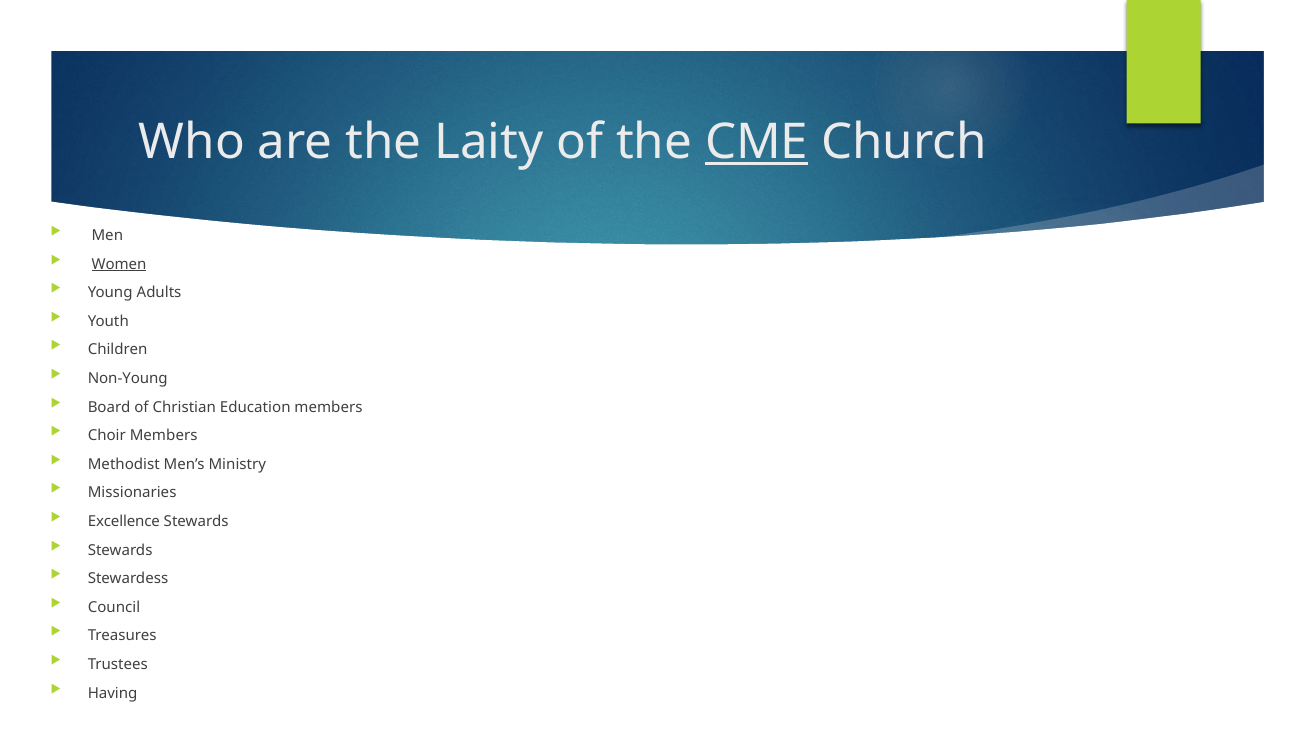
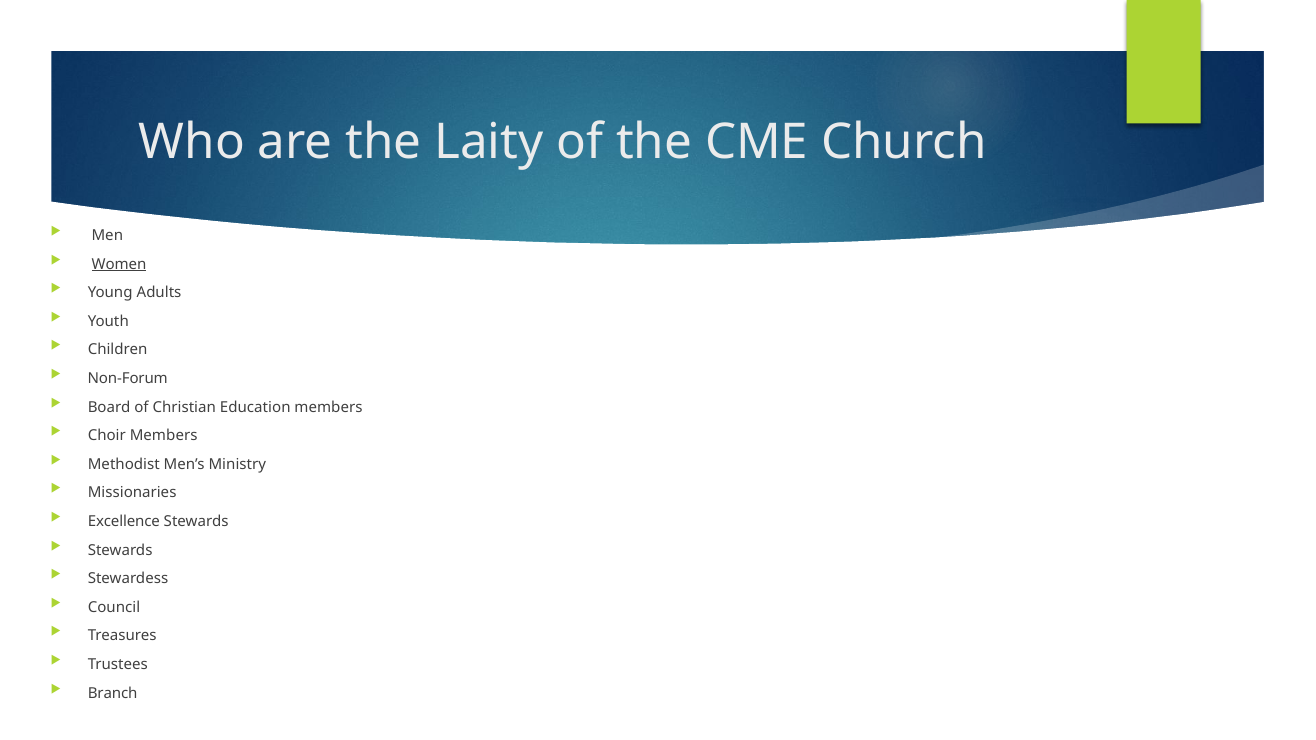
CME underline: present -> none
Non-Young: Non-Young -> Non-Forum
Having: Having -> Branch
